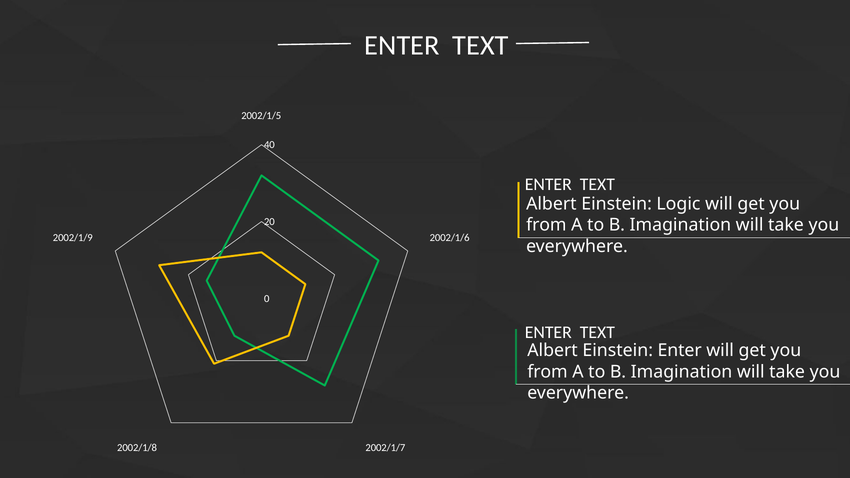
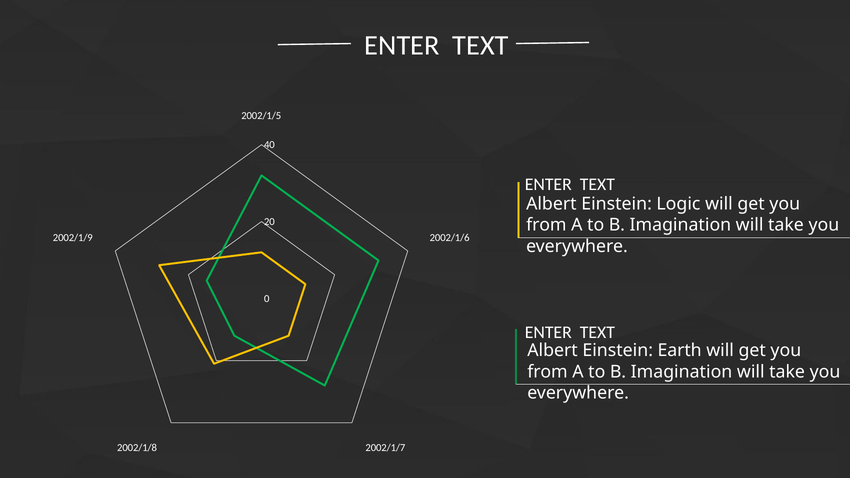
Einstein Enter: Enter -> Earth
